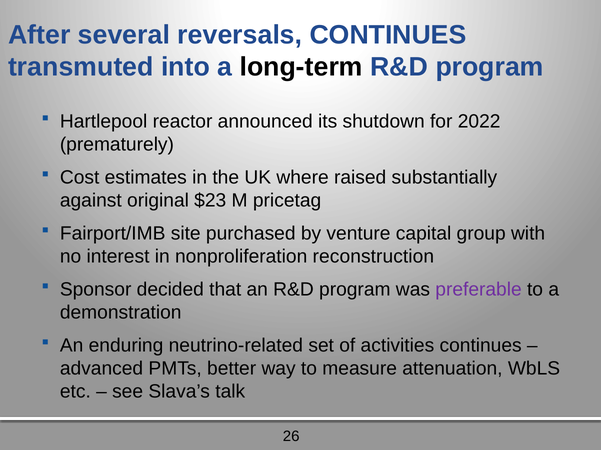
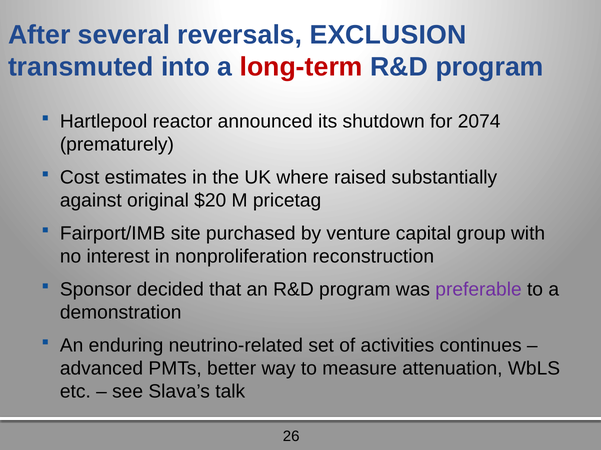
reversals CONTINUES: CONTINUES -> EXCLUSION
long-term colour: black -> red
2022: 2022 -> 2074
$23: $23 -> $20
